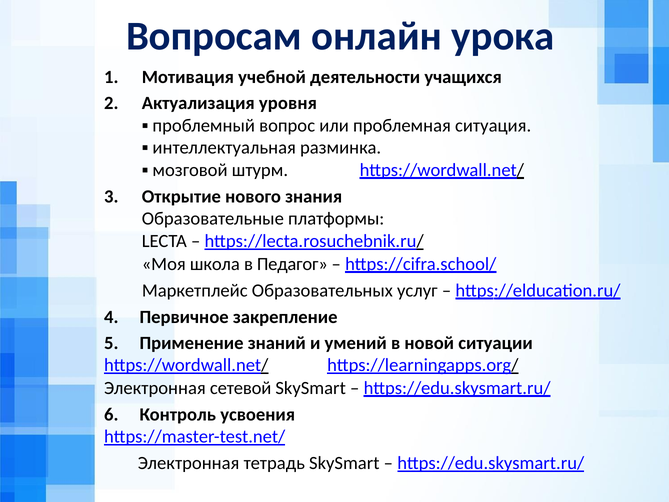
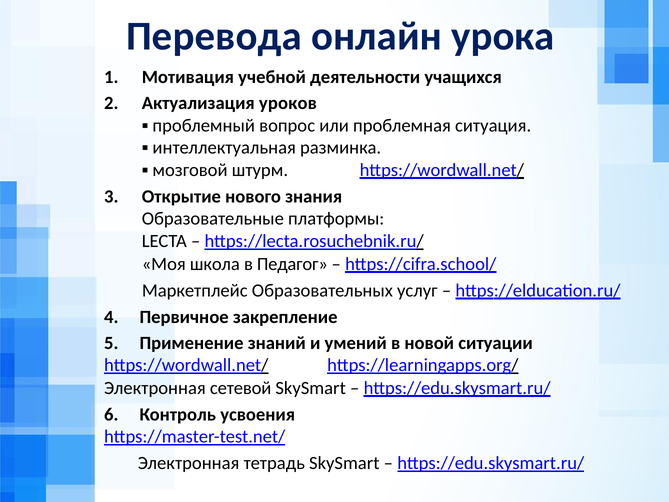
Вопросам: Вопросам -> Перевода
уровня: уровня -> уроков
